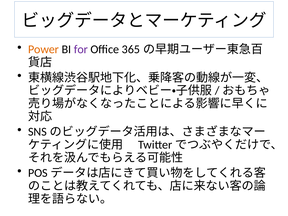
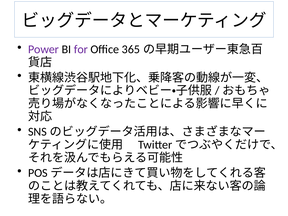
Power colour: orange -> purple
